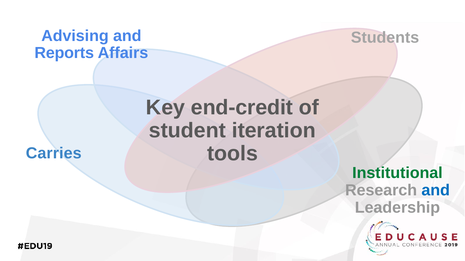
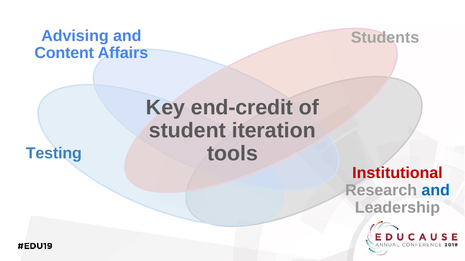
Reports: Reports -> Content
Carries: Carries -> Testing
Institutional colour: green -> red
